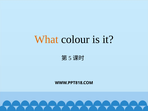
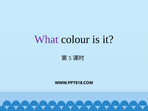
What colour: orange -> purple
